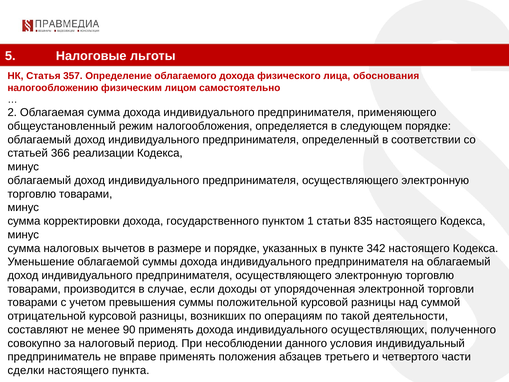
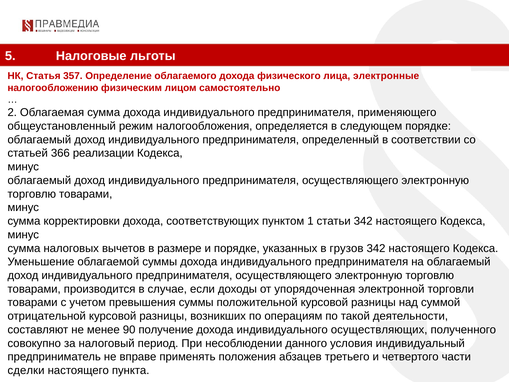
обоснования: обоснования -> электронные
государственного: государственного -> соответствующих
статьи 835: 835 -> 342
пункте: пункте -> грузов
90 применять: применять -> получение
